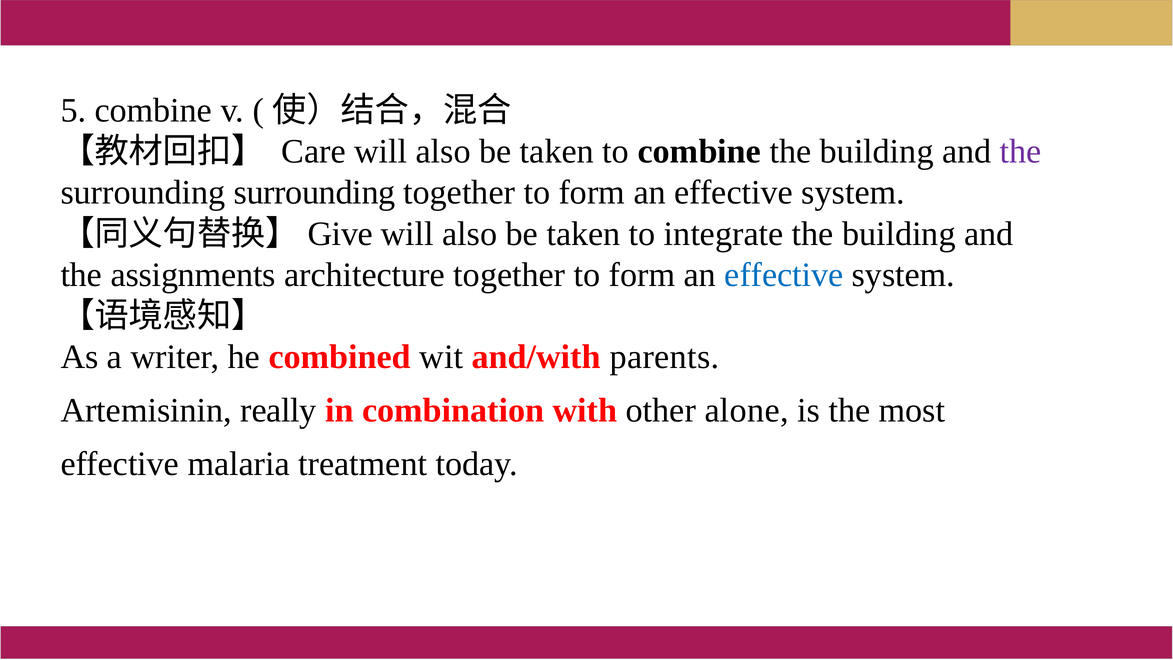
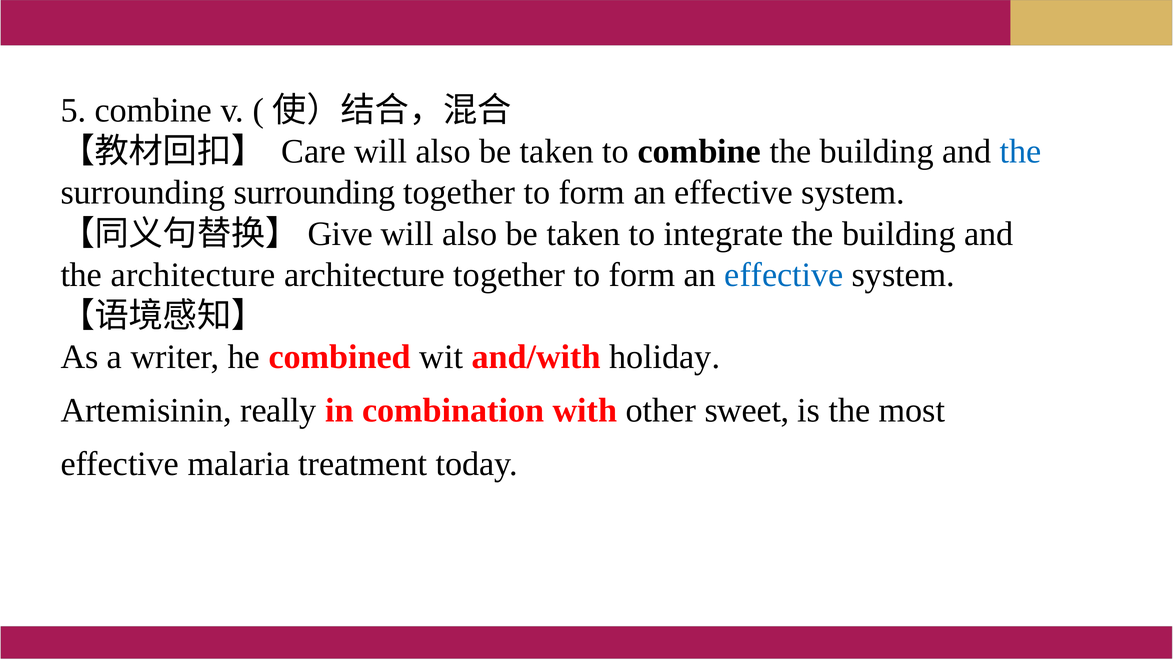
the at (1021, 151) colour: purple -> blue
the assignments: assignments -> architecture
parents: parents -> holiday
alone: alone -> sweet
